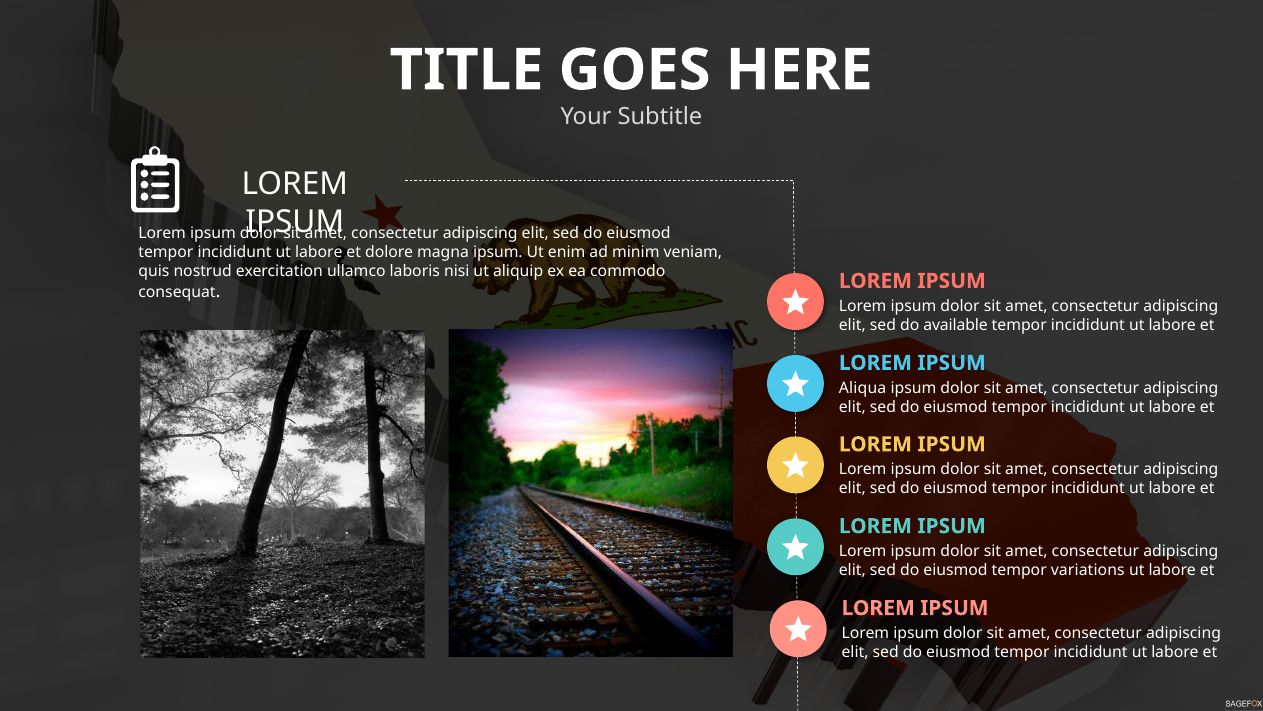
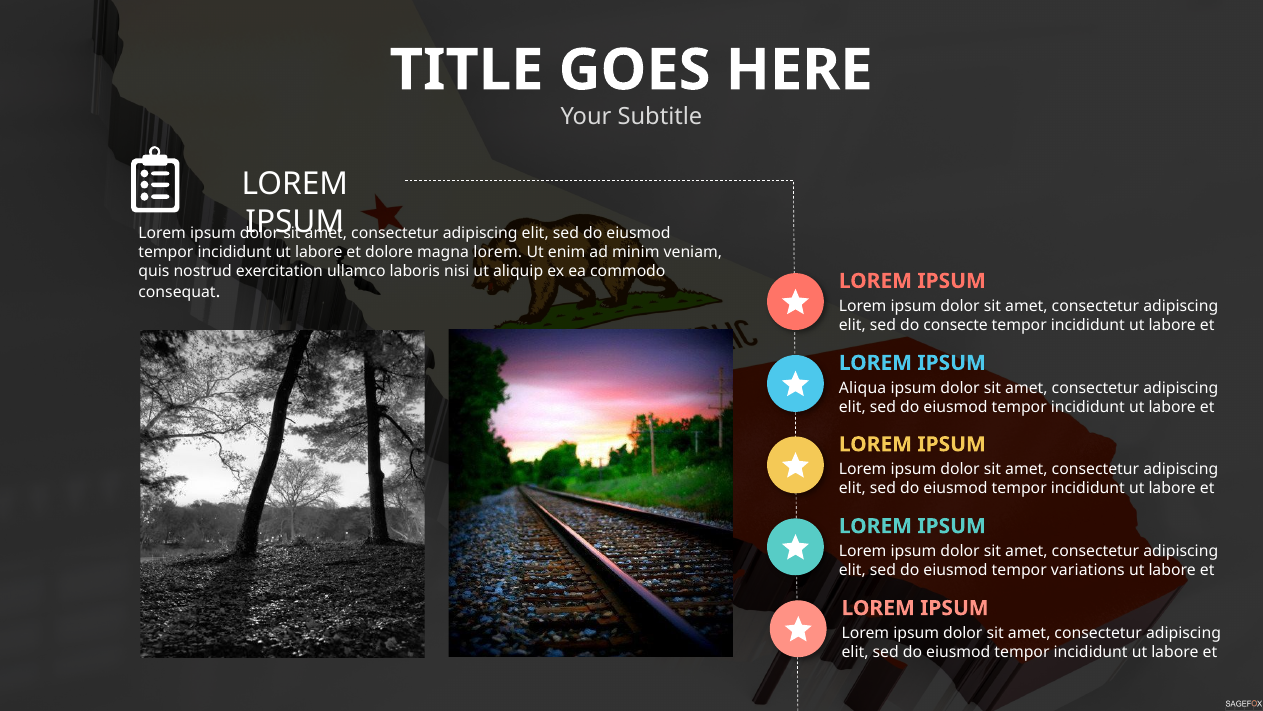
magna ipsum: ipsum -> lorem
available: available -> consecte
